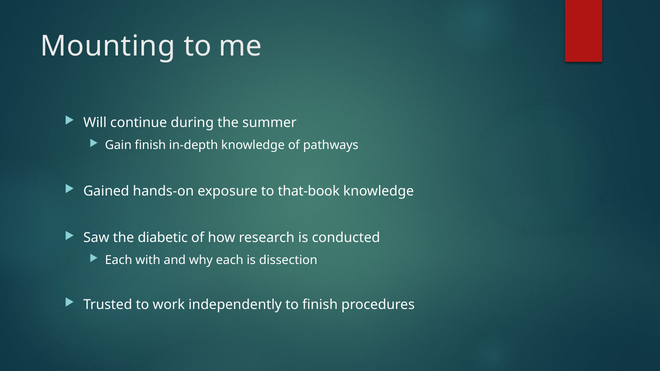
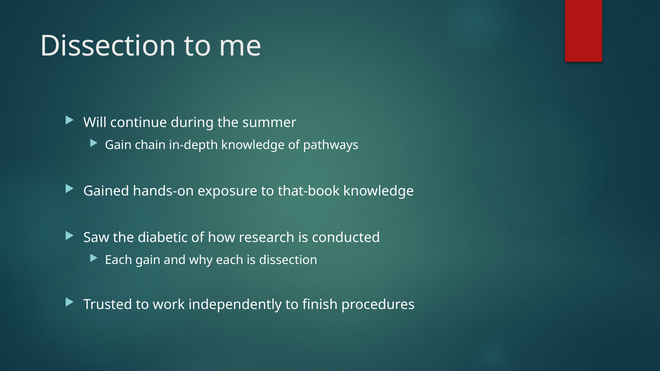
Mounting at (108, 46): Mounting -> Dissection
Gain finish: finish -> chain
Each with: with -> gain
